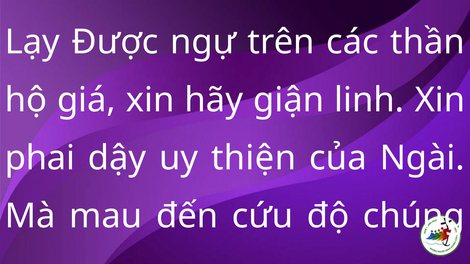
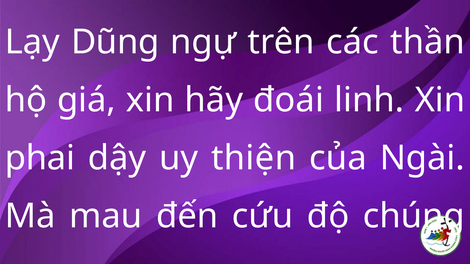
Được: Được -> Dũng
giận: giận -> đoái
